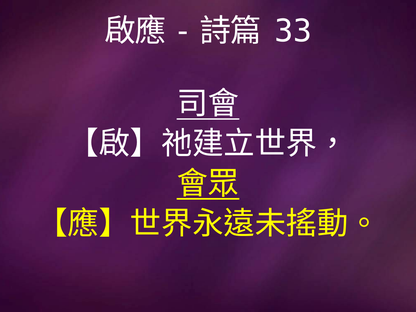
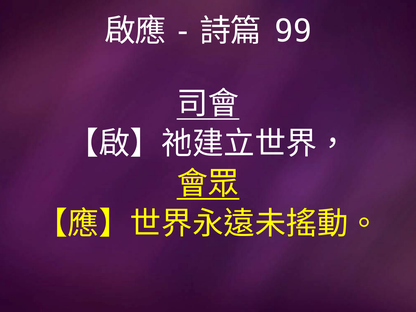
33: 33 -> 99
